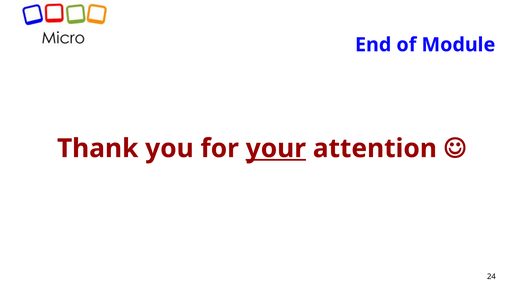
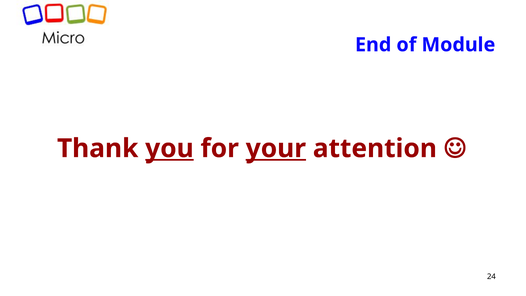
you underline: none -> present
